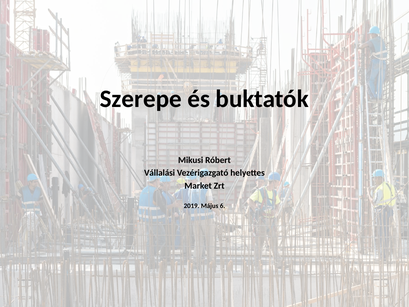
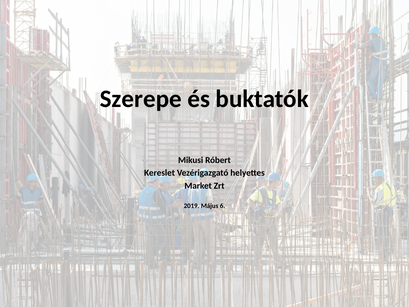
Vállalási: Vállalási -> Kereslet
